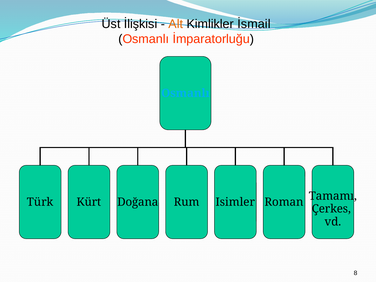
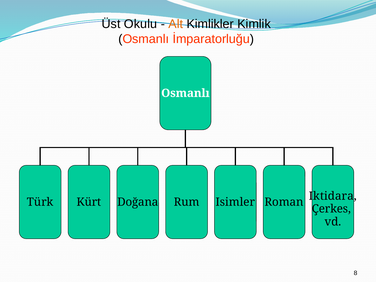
İlişkisi: İlişkisi -> Okulu
İsmail: İsmail -> Kimlik
Osmanlı at (185, 93) colour: light blue -> white
Tamamı: Tamamı -> Iktidara
